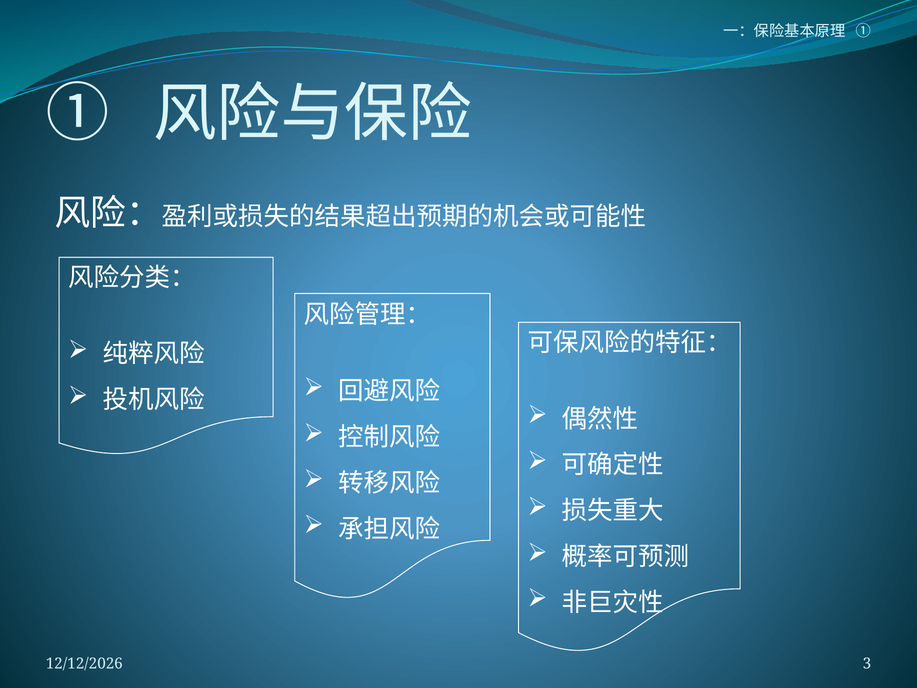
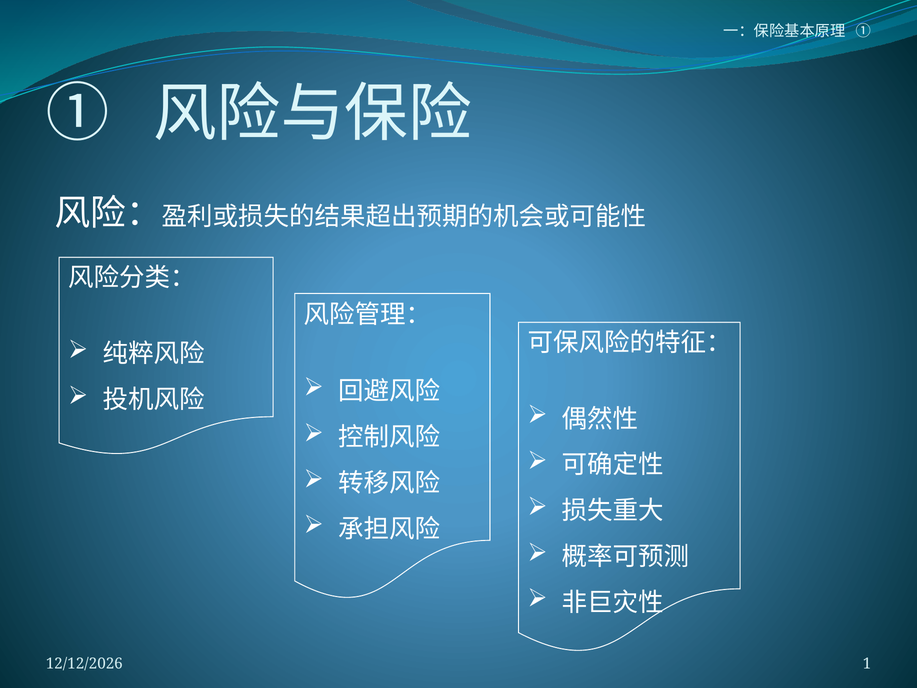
3: 3 -> 1
